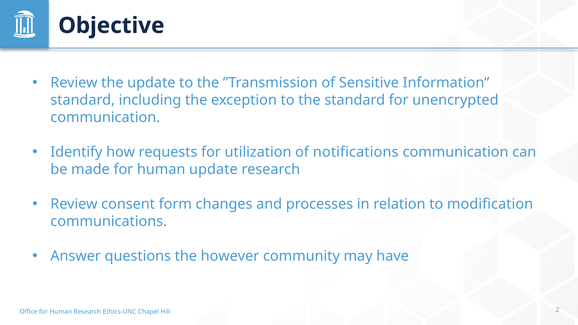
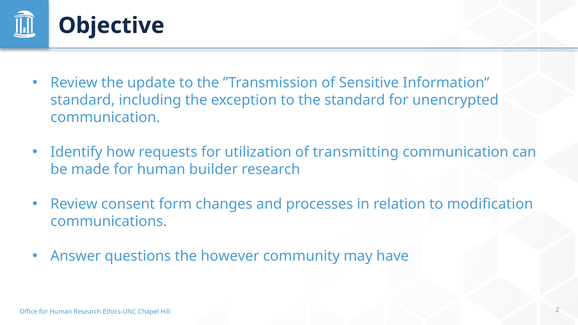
notifications: notifications -> transmitting
human update: update -> builder
